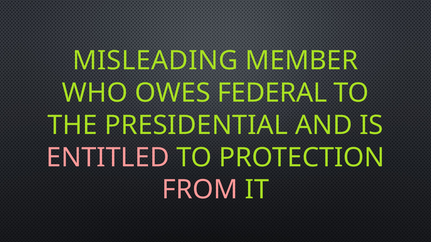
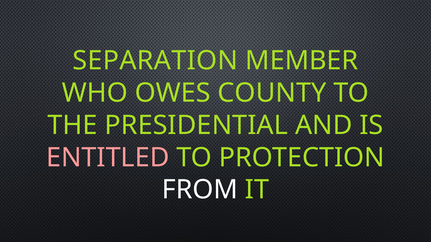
MISLEADING: MISLEADING -> SEPARATION
FEDERAL: FEDERAL -> COUNTY
FROM colour: pink -> white
